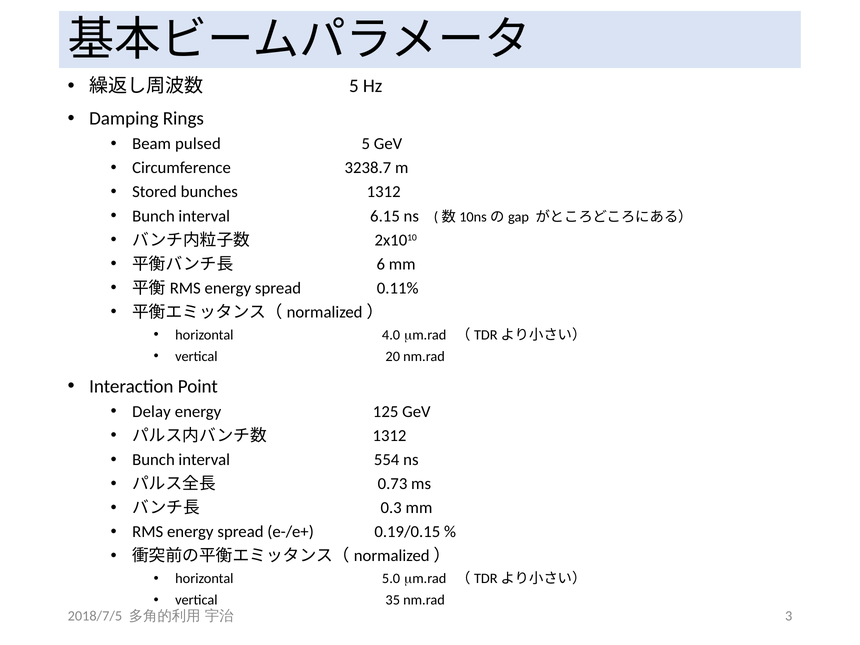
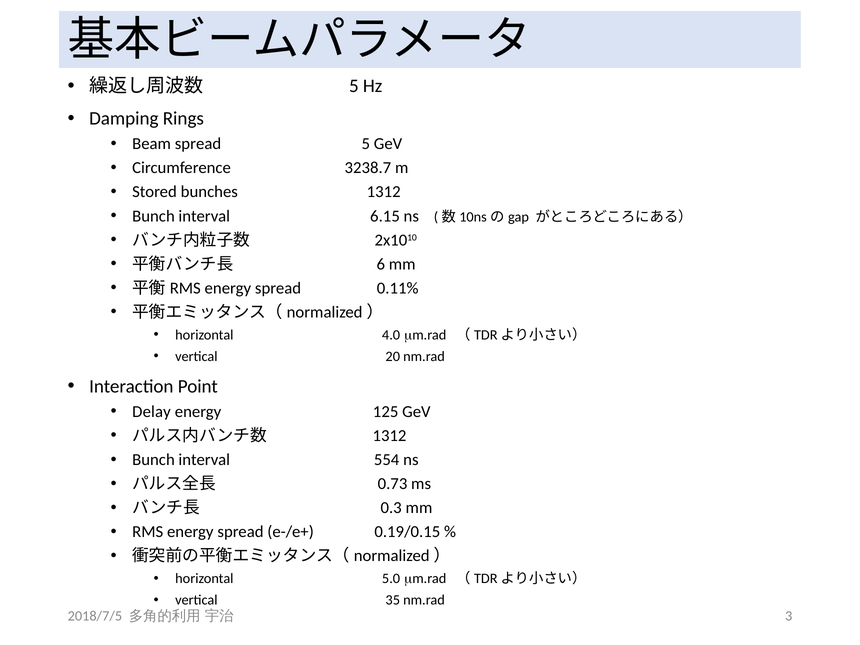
Beam pulsed: pulsed -> spread
